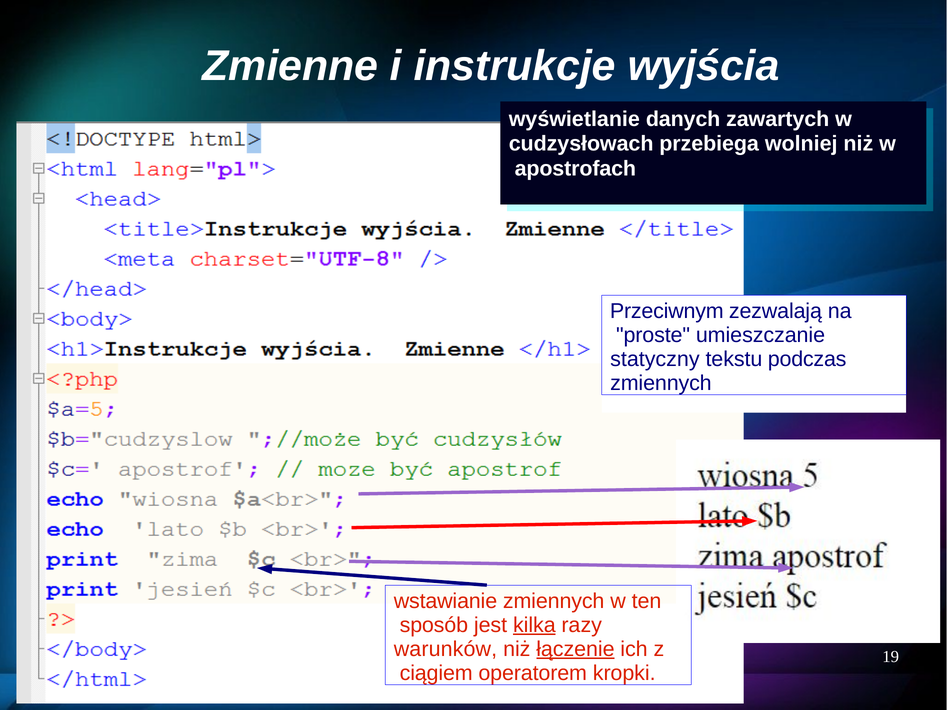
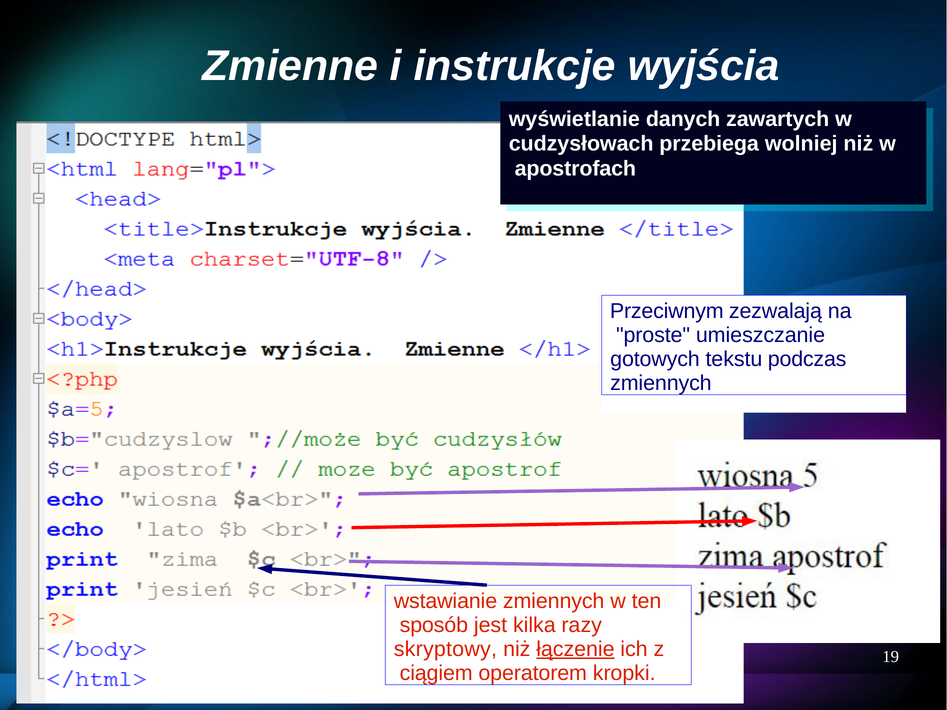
statyczny: statyczny -> gotowych
kilka underline: present -> none
warunków: warunków -> skryptowy
